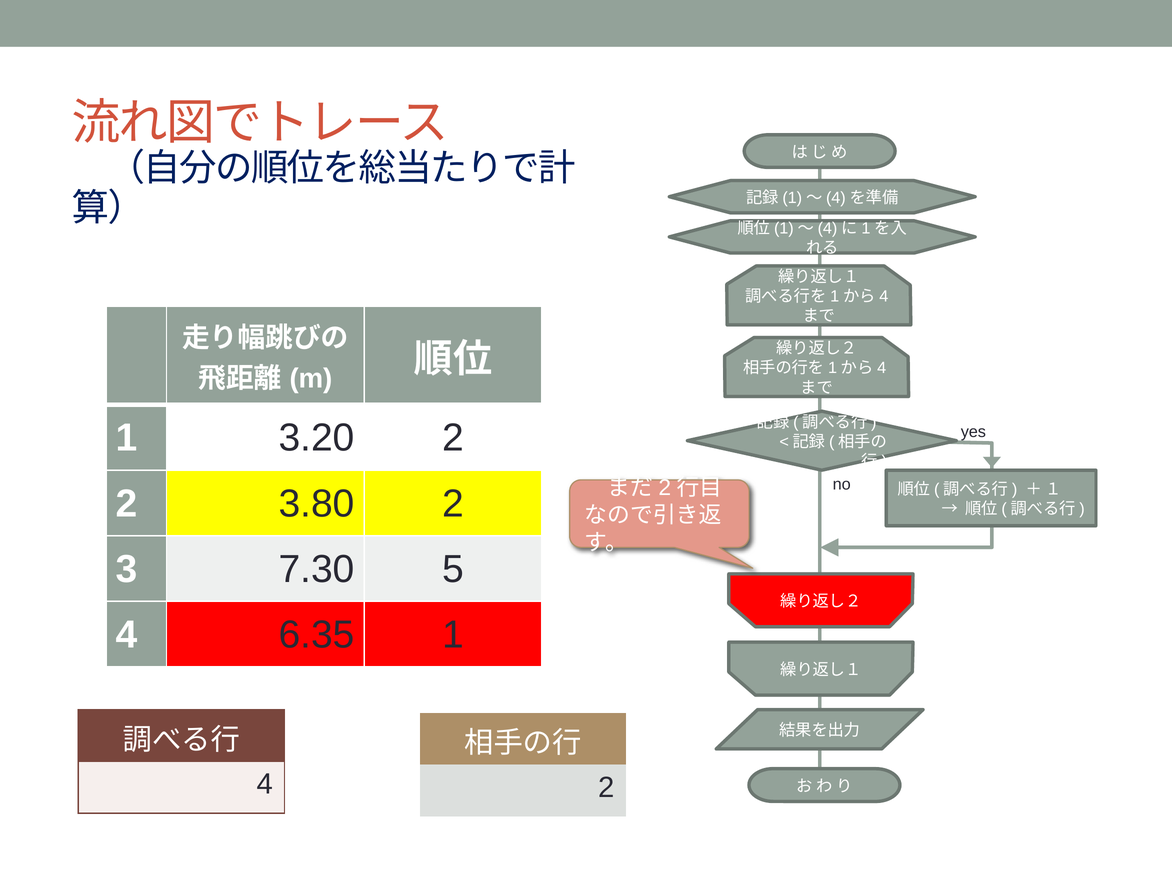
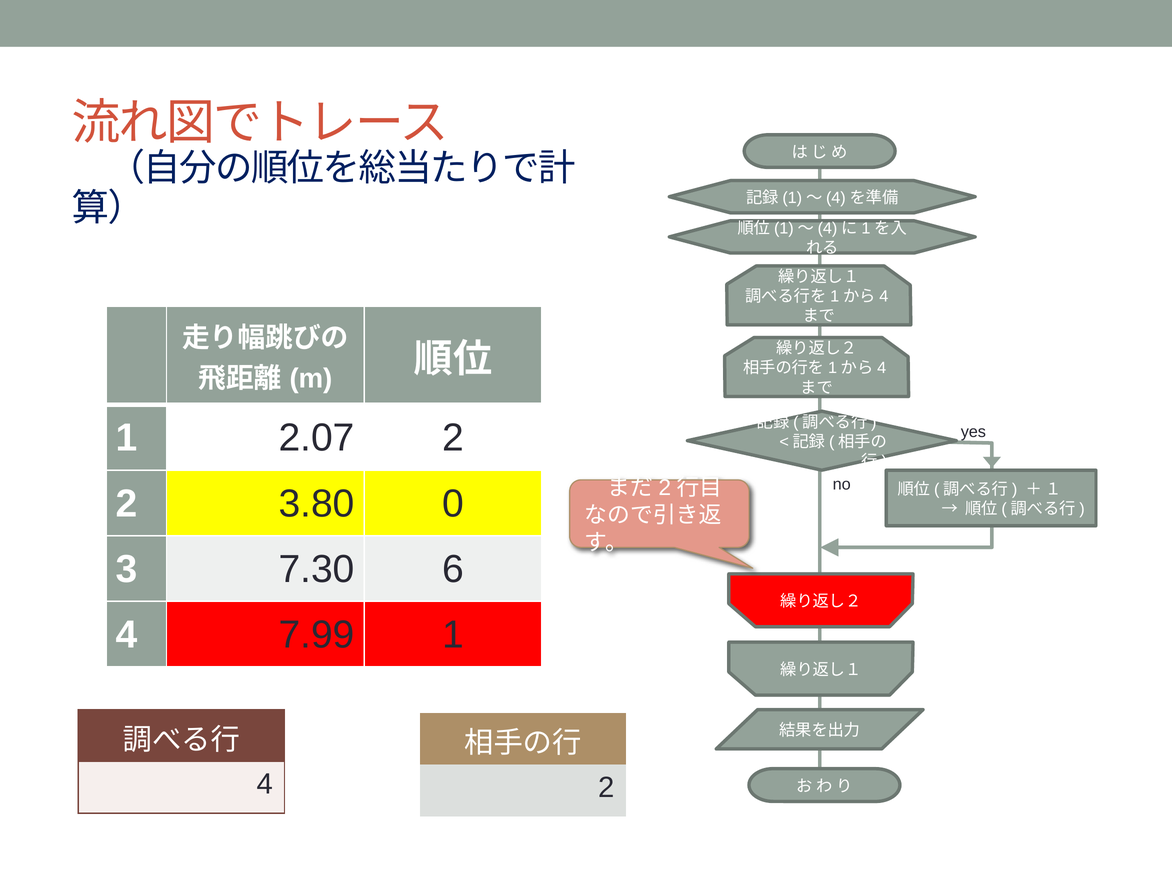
3.20: 3.20 -> 2.07
3.80 2: 2 -> 0
5: 5 -> 6
6.35: 6.35 -> 7.99
